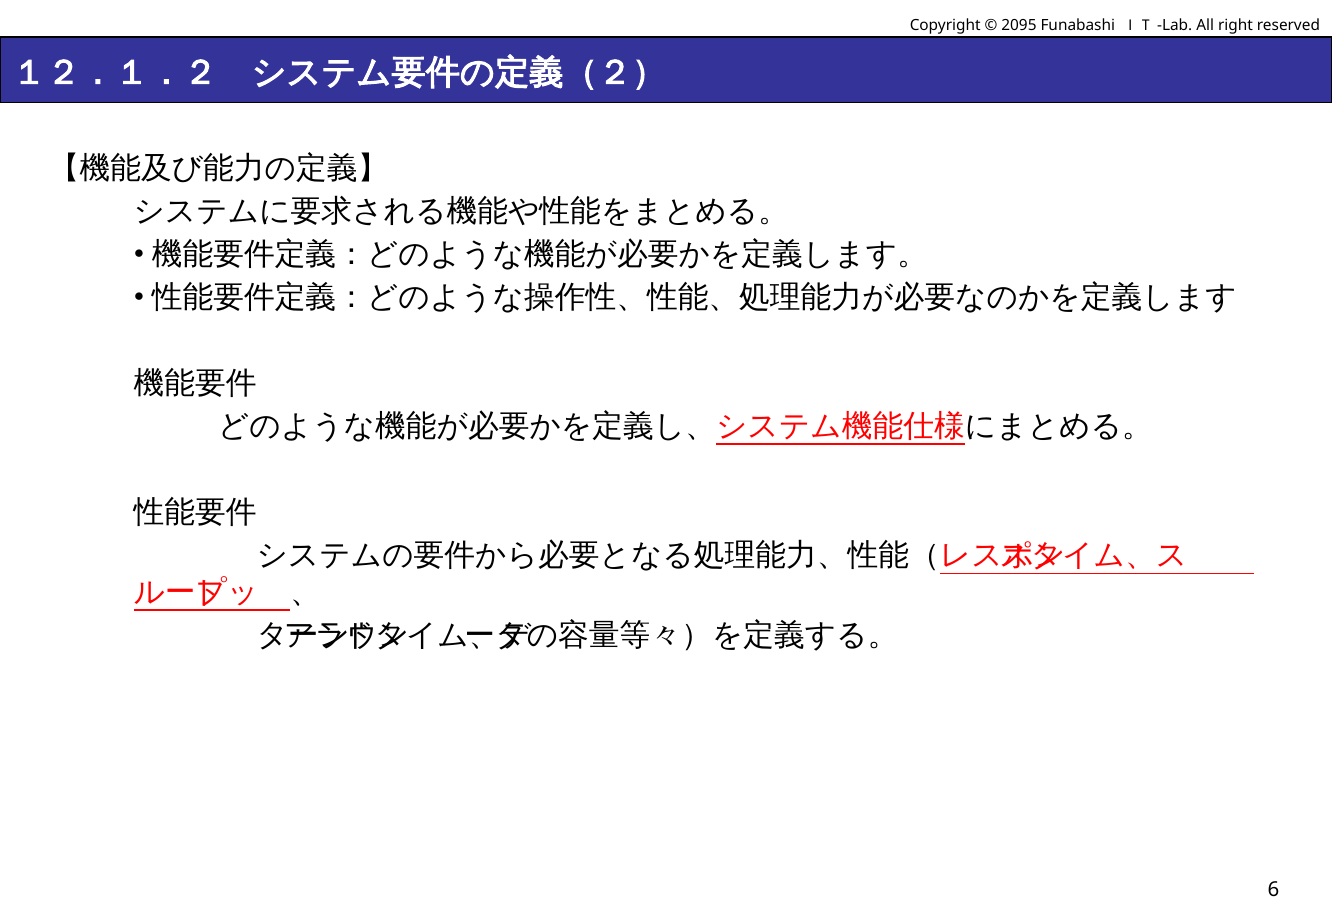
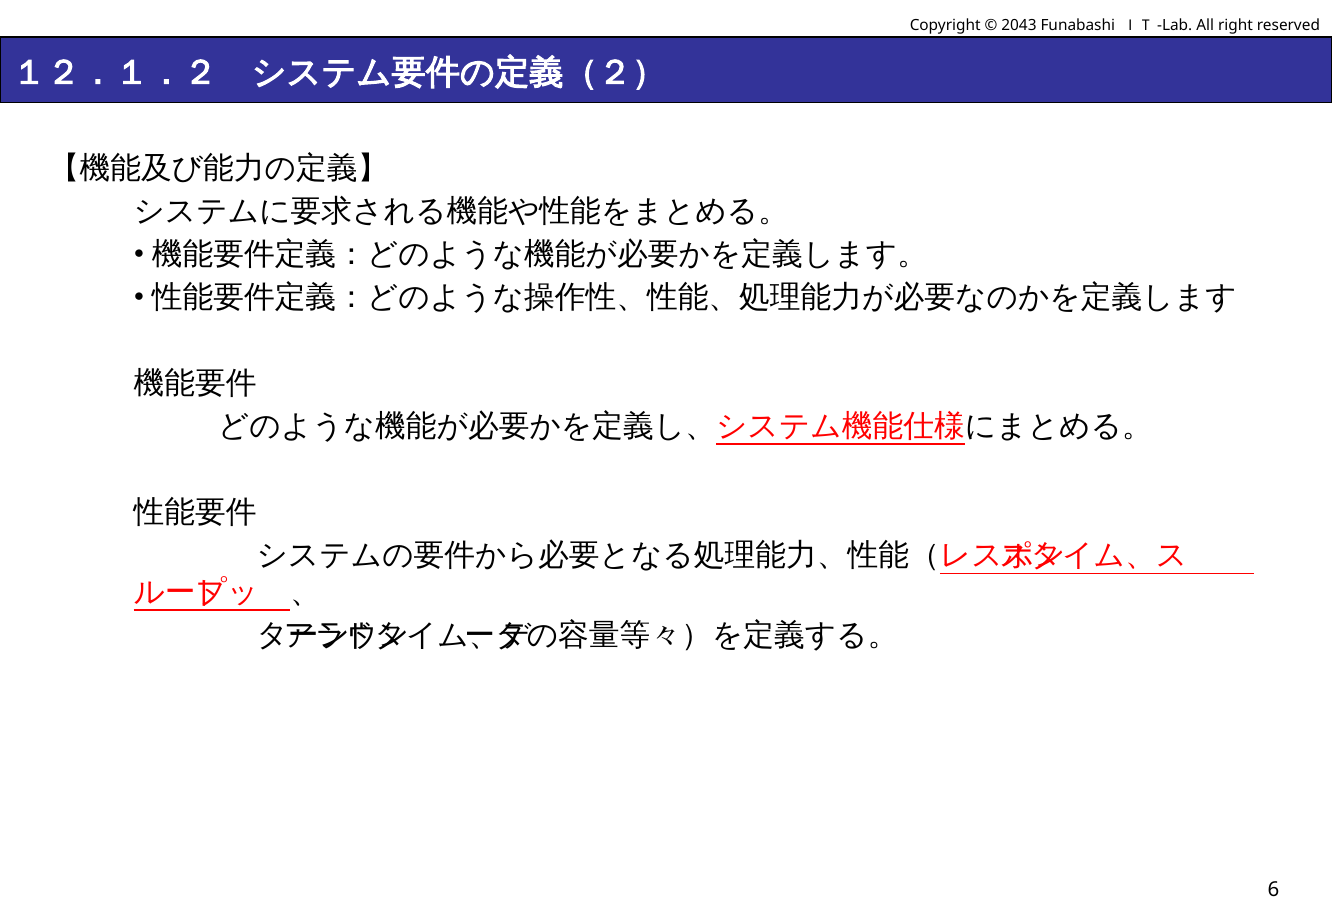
2095: 2095 -> 2043
